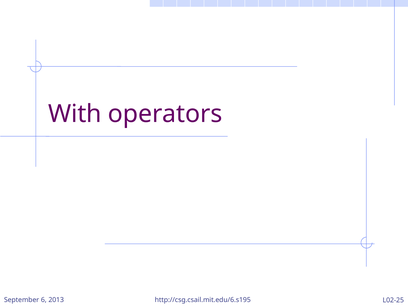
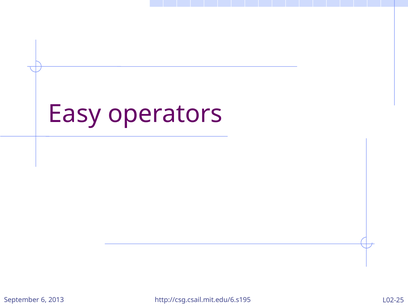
With: With -> Easy
